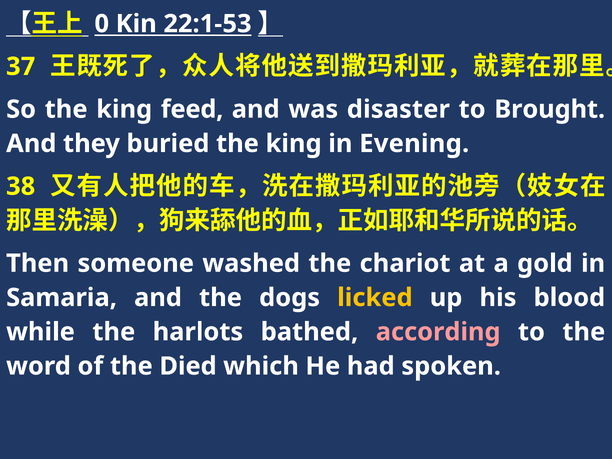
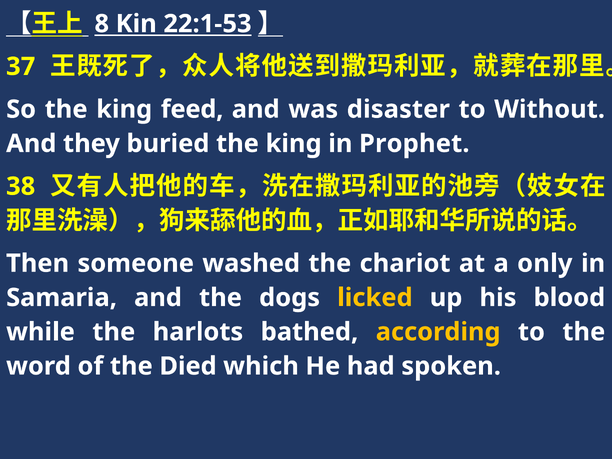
0: 0 -> 8
Brought: Brought -> Without
Evening: Evening -> Prophet
gold: gold -> only
according colour: pink -> yellow
